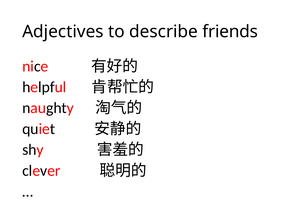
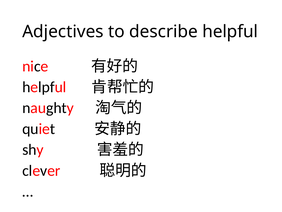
describe friends: friends -> helpful
